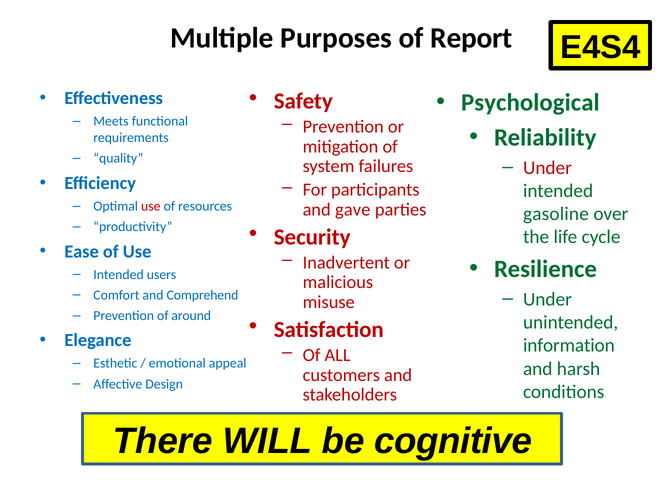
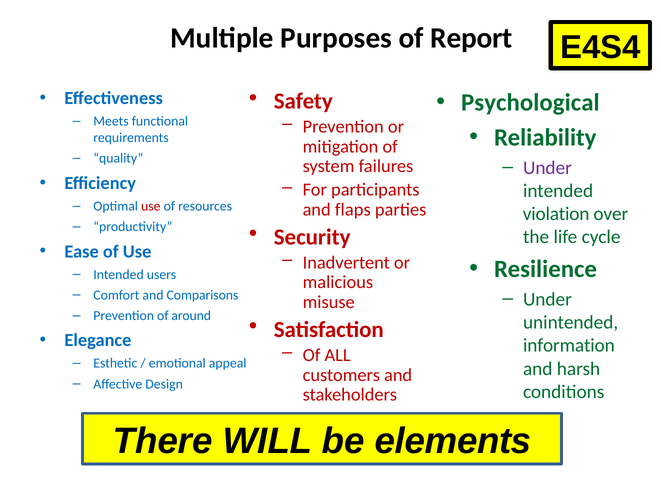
Under at (547, 168) colour: red -> purple
gave: gave -> flaps
gasoline: gasoline -> violation
Comprehend: Comprehend -> Comparisons
cognitive: cognitive -> elements
